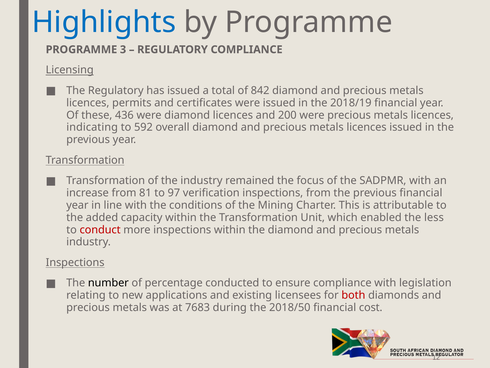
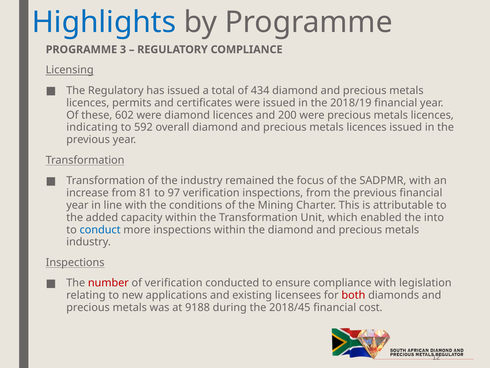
842: 842 -> 434
436: 436 -> 602
less: less -> into
conduct colour: red -> blue
number colour: black -> red
of percentage: percentage -> verification
7683: 7683 -> 9188
2018/50: 2018/50 -> 2018/45
